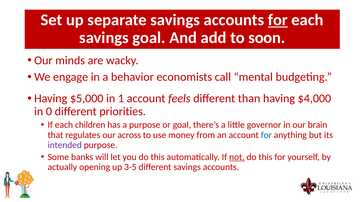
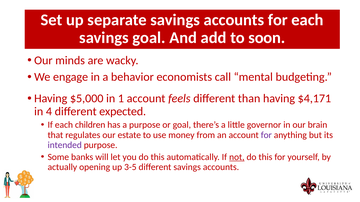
for at (278, 20) underline: present -> none
$4,000: $4,000 -> $4,171
0: 0 -> 4
priorities: priorities -> expected
across: across -> estate
for at (266, 135) colour: blue -> purple
